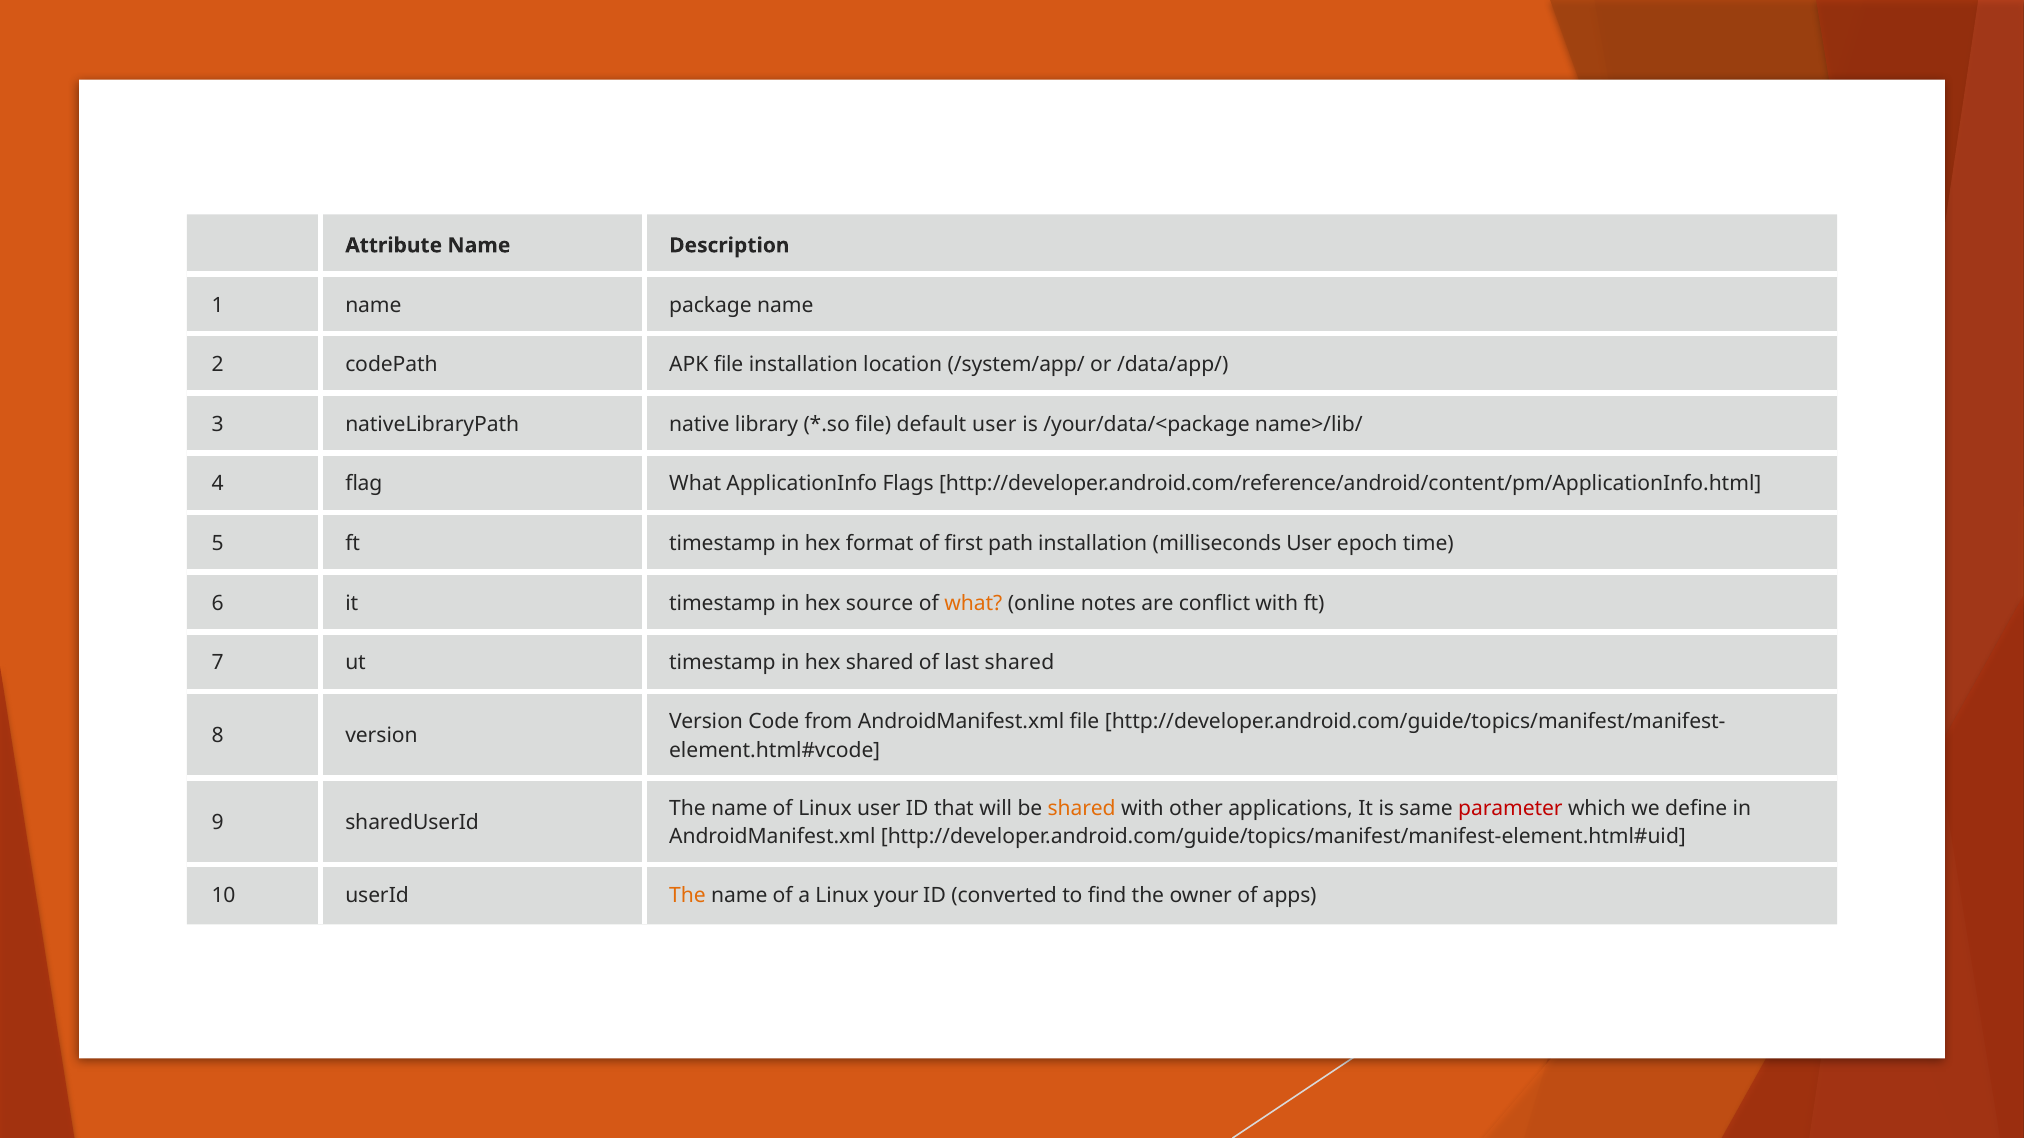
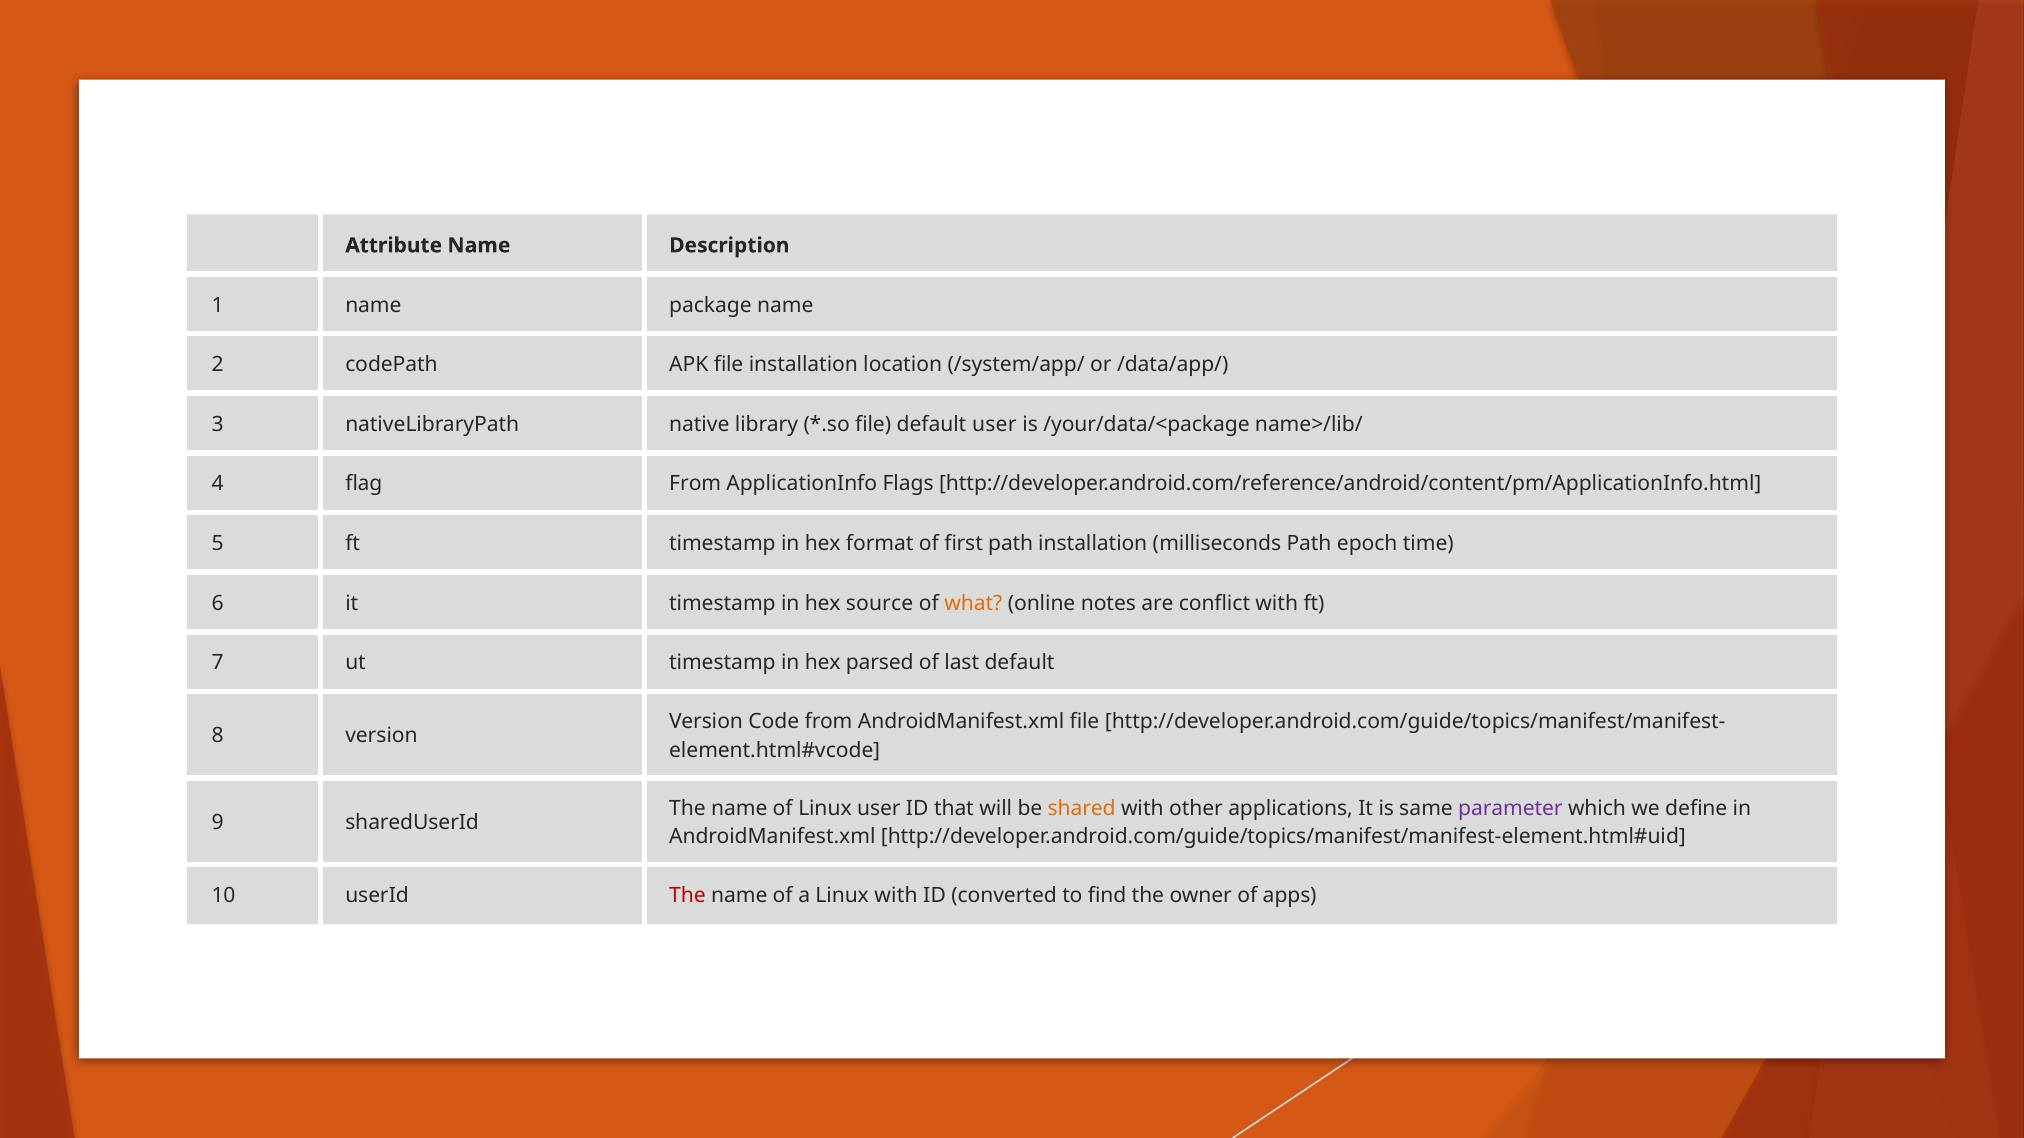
flag What: What -> From
milliseconds User: User -> Path
hex shared: shared -> parsed
last shared: shared -> default
parameter colour: red -> purple
The at (687, 896) colour: orange -> red
Linux your: your -> with
